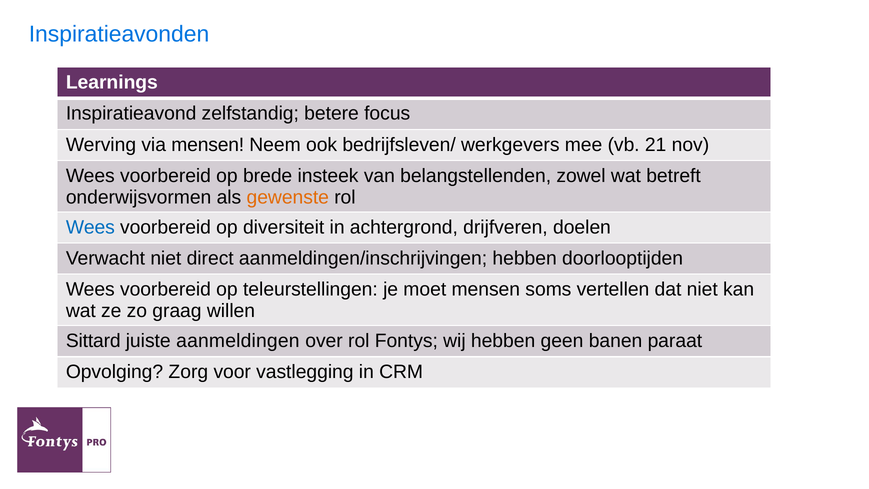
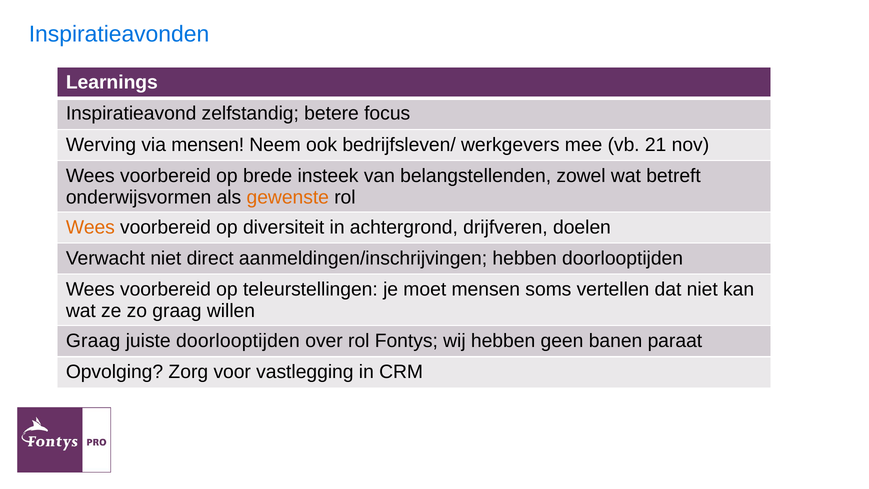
Wees at (90, 227) colour: blue -> orange
Sittard at (93, 341): Sittard -> Graag
juiste aanmeldingen: aanmeldingen -> doorlooptijden
